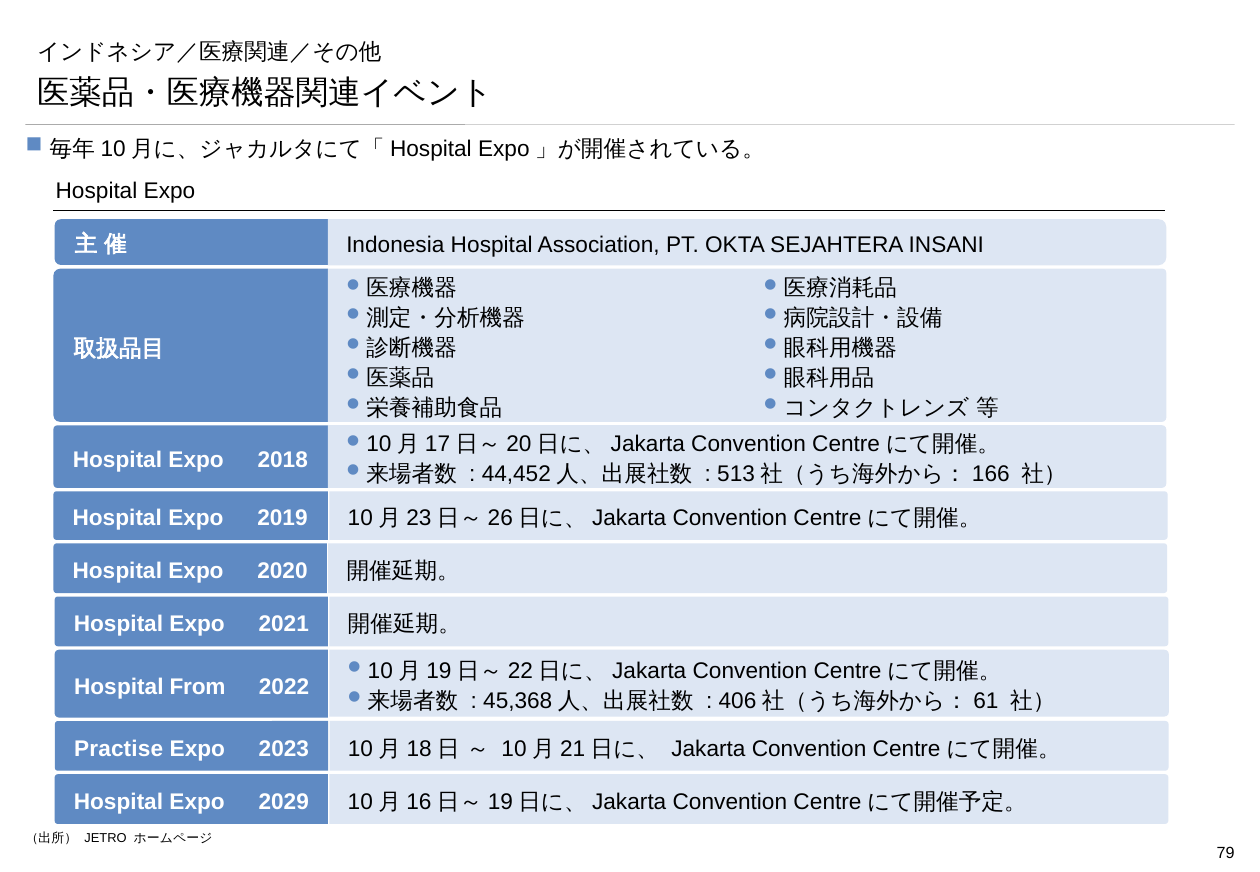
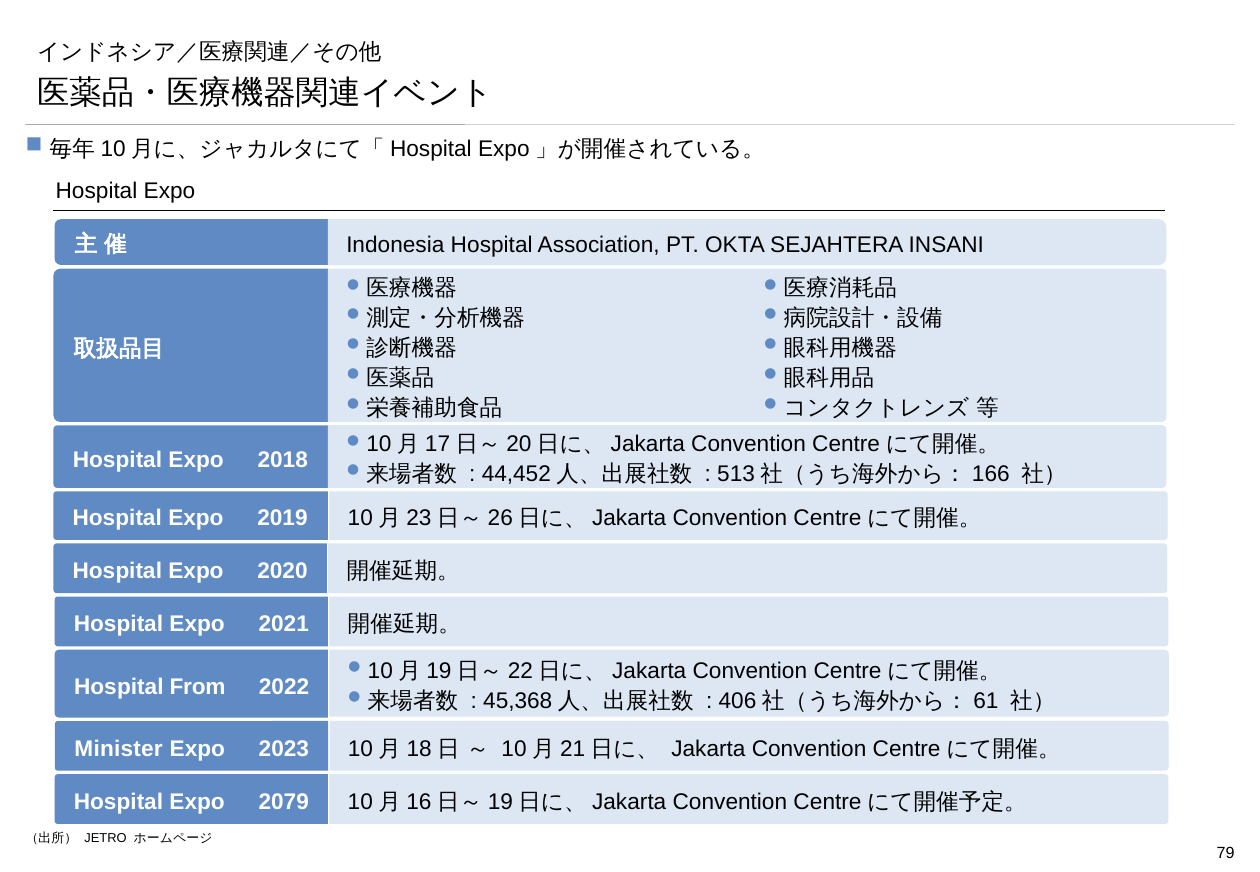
Practise: Practise -> Minister
2029: 2029 -> 2079
